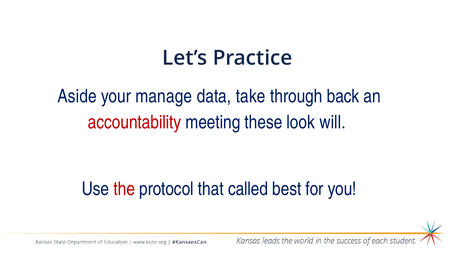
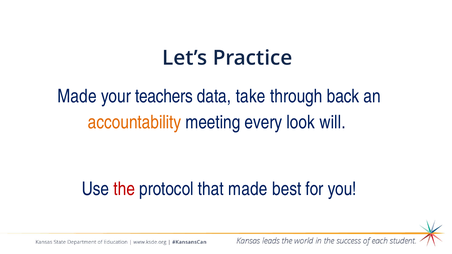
Aside at (77, 96): Aside -> Made
manage: manage -> teachers
accountability colour: red -> orange
these: these -> every
that called: called -> made
